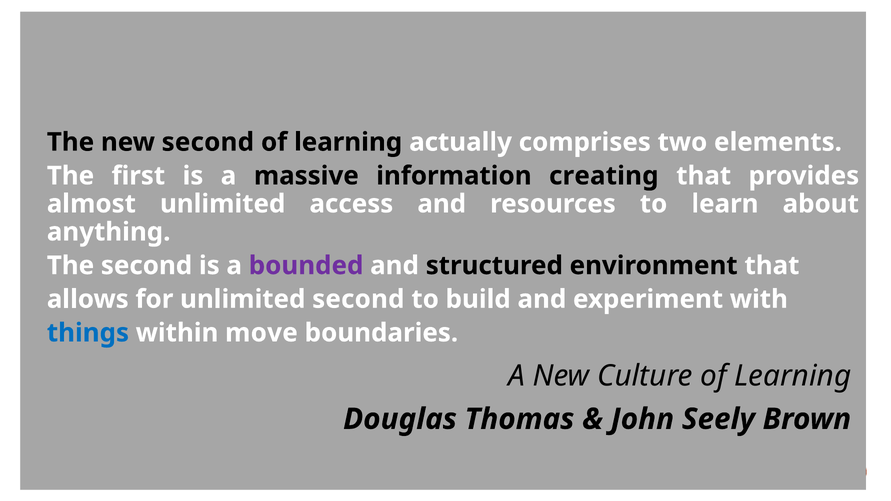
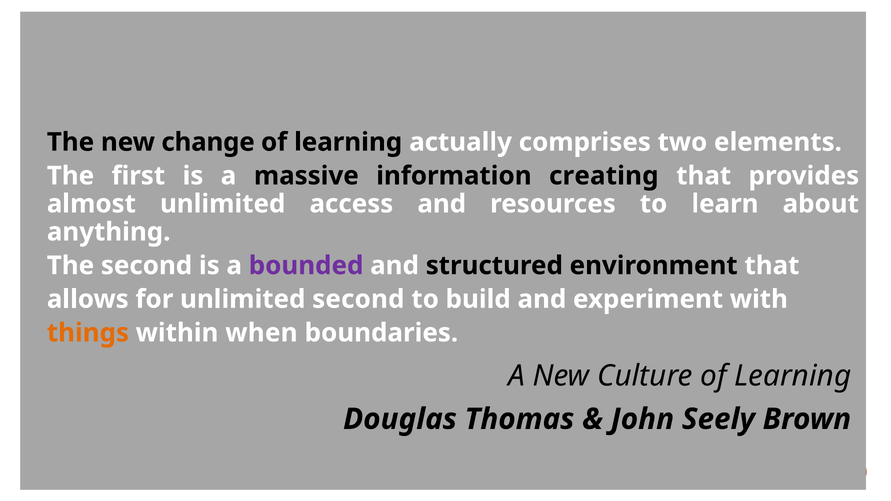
new second: second -> change
things colour: blue -> orange
move: move -> when
